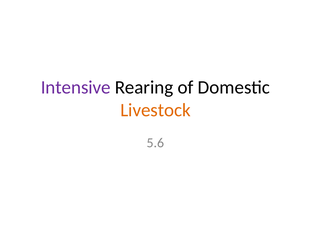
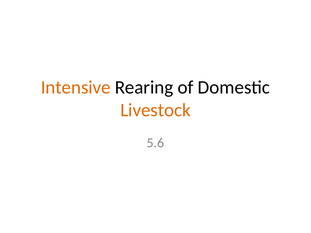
Intensive colour: purple -> orange
